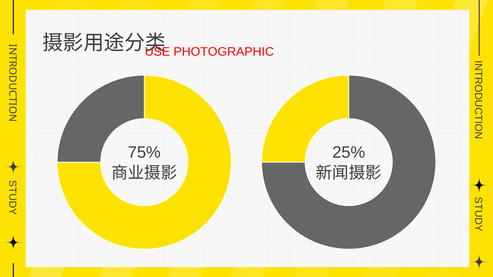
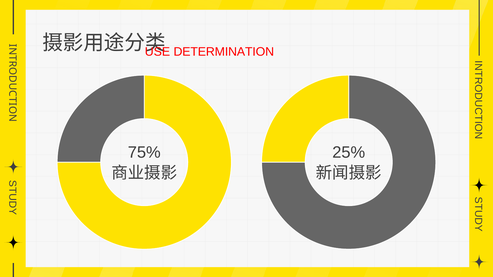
PHOTOGRAPHIC: PHOTOGRAPHIC -> DETERMINATION
